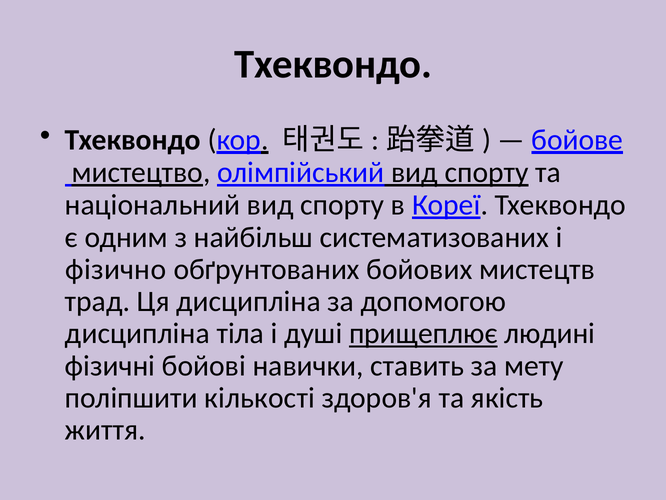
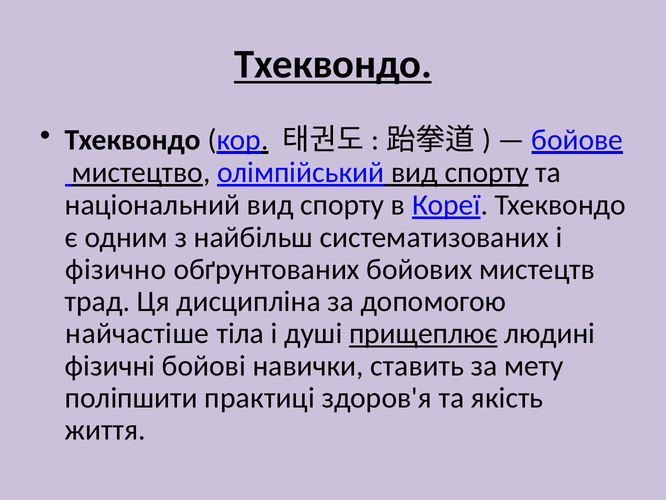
Тхеквондо at (333, 64) underline: none -> present
дисципліна at (137, 333): дисципліна -> найчастіше
кількості: кількості -> практиці
